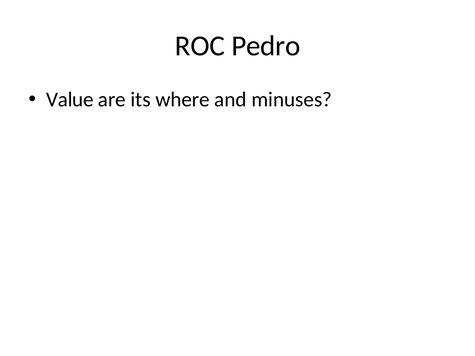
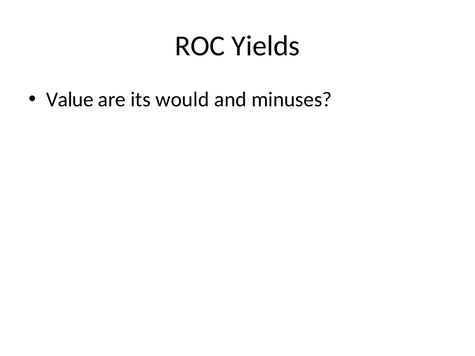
Pedro: Pedro -> Yields
where: where -> would
